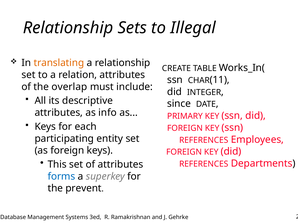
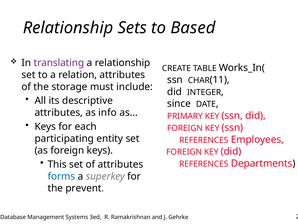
Illegal: Illegal -> Based
translating colour: orange -> purple
overlap: overlap -> storage
